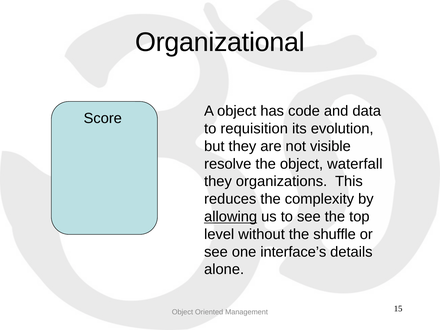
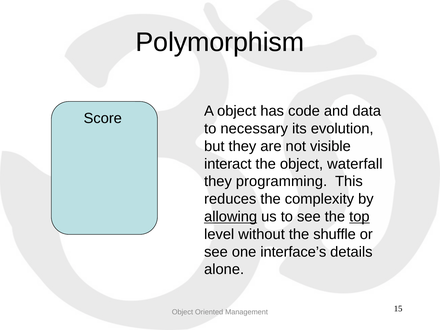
Organizational: Organizational -> Polymorphism
requisition: requisition -> necessary
resolve: resolve -> interact
organizations: organizations -> programming
top underline: none -> present
